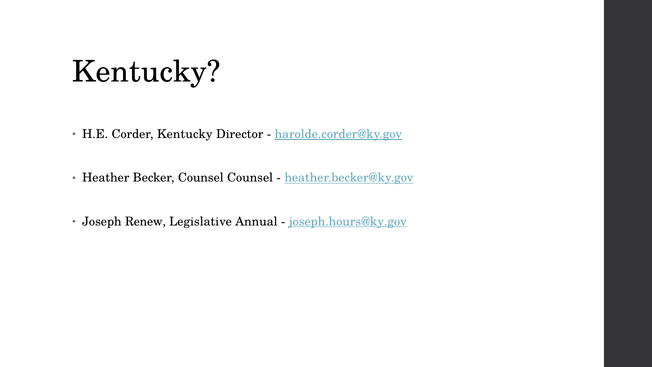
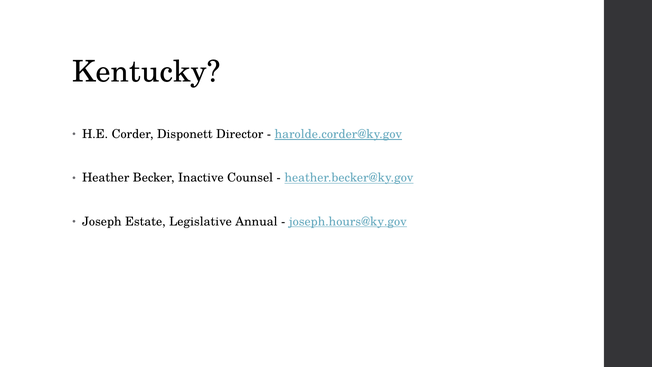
Corder Kentucky: Kentucky -> Disponett
Becker Counsel: Counsel -> Inactive
Renew: Renew -> Estate
